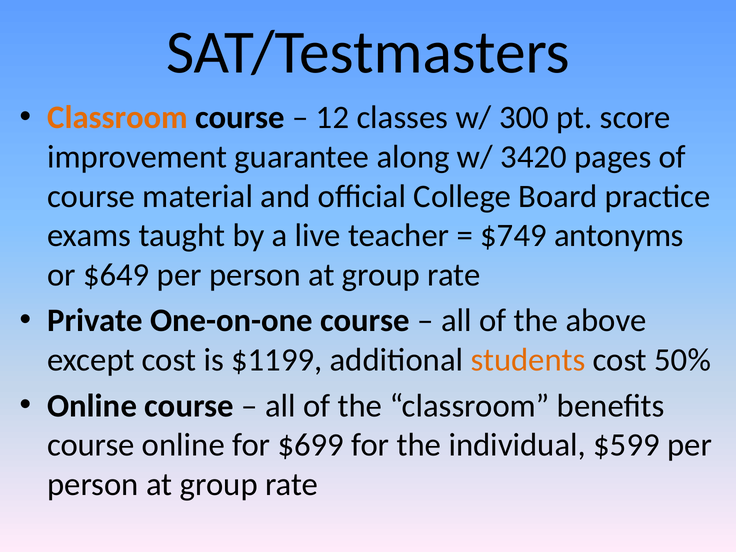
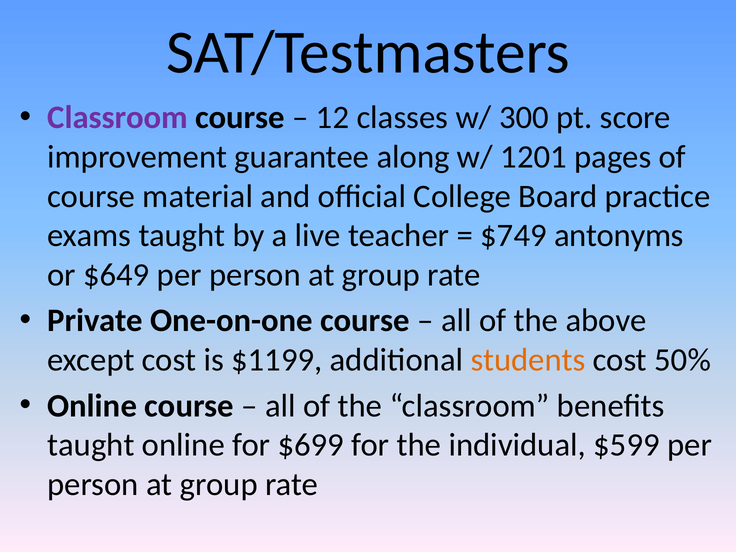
Classroom at (118, 118) colour: orange -> purple
3420: 3420 -> 1201
course at (91, 445): course -> taught
